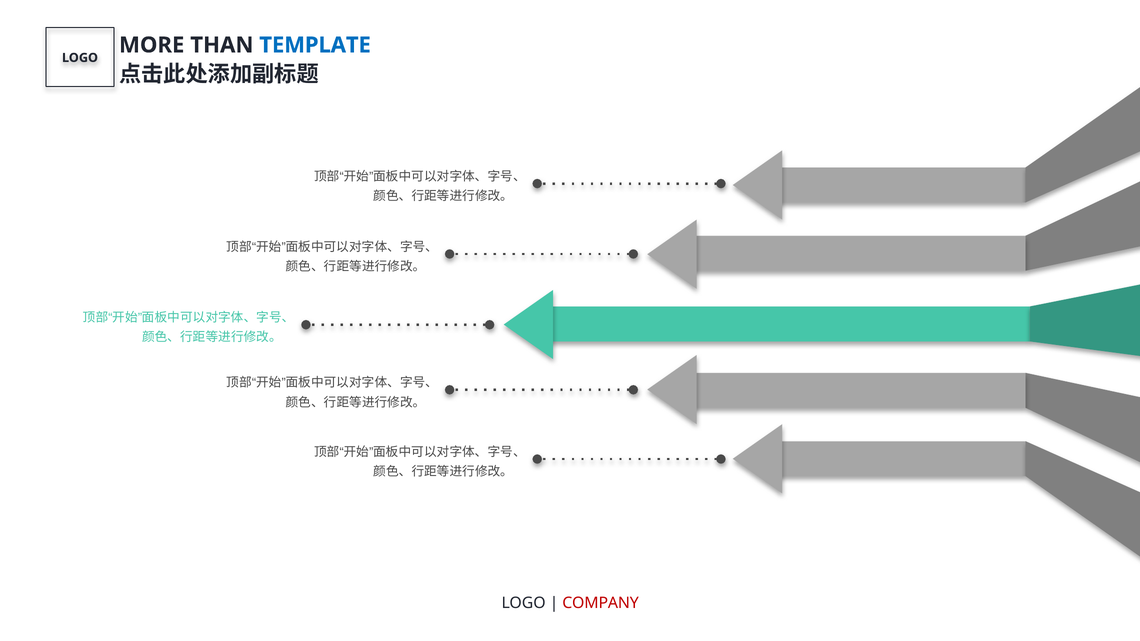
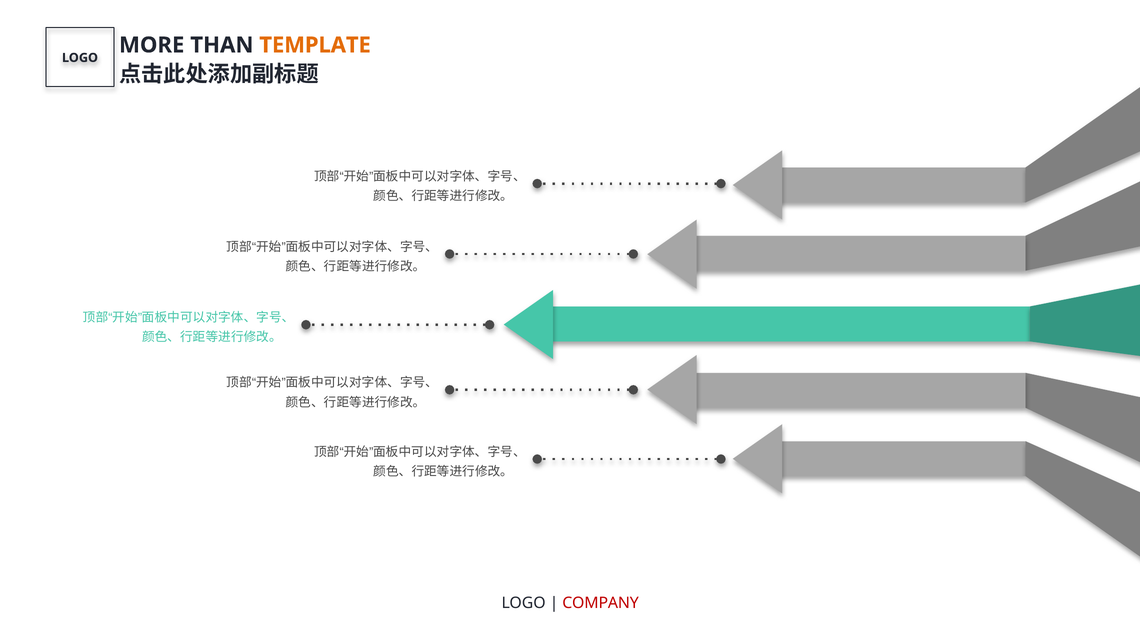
TEMPLATE colour: blue -> orange
